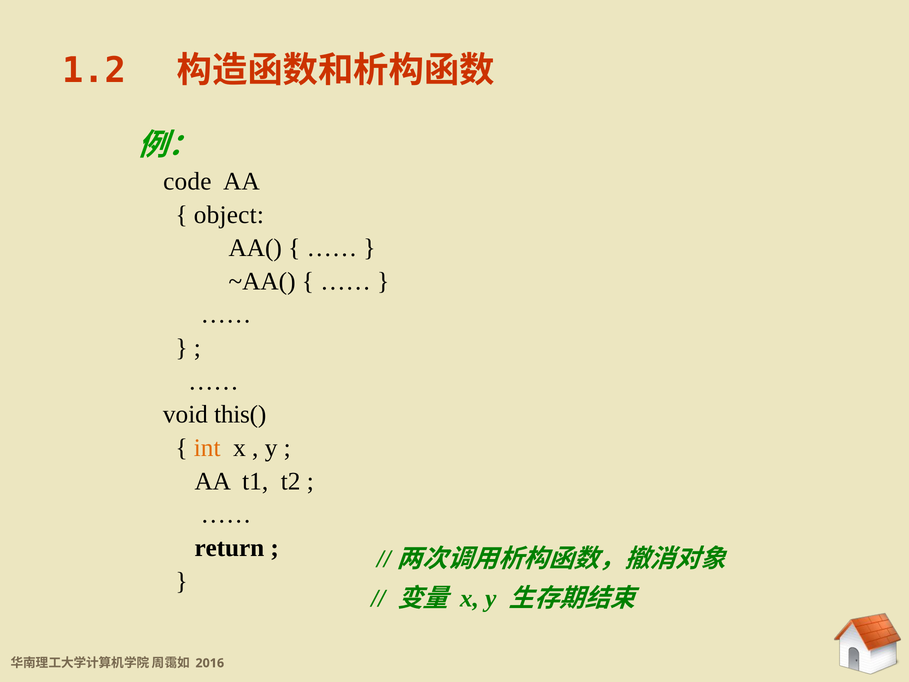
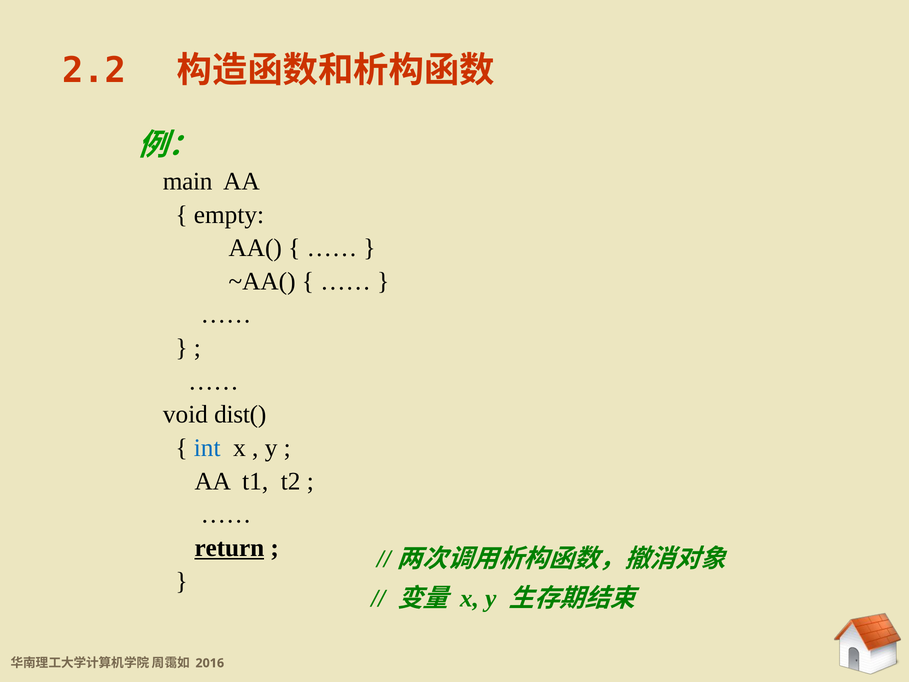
1.2: 1.2 -> 2.2
code: code -> main
object: object -> empty
this(: this( -> dist(
int colour: orange -> blue
return underline: none -> present
